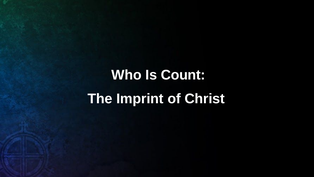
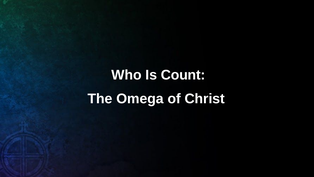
Imprint: Imprint -> Omega
